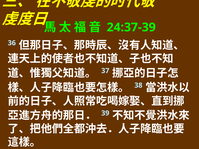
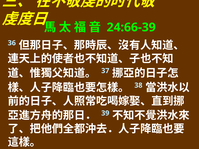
24:37-39: 24:37-39 -> 24:66-39
